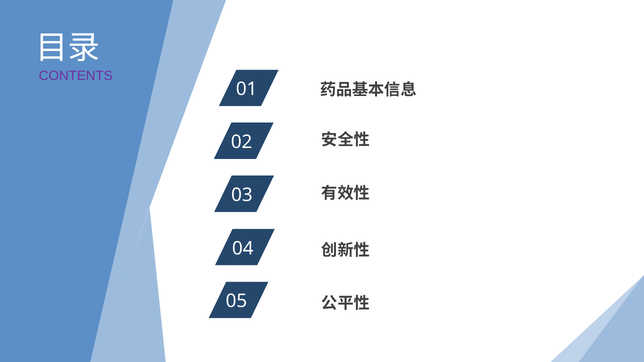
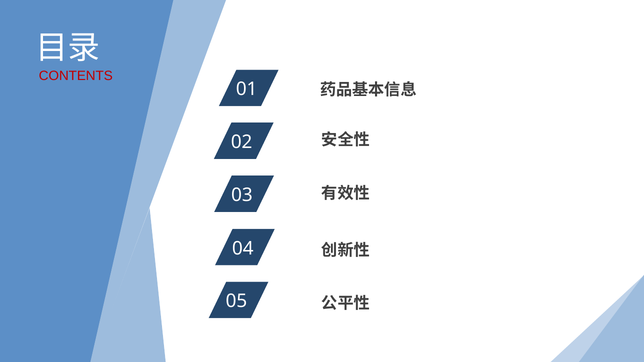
CONTENTS colour: purple -> red
